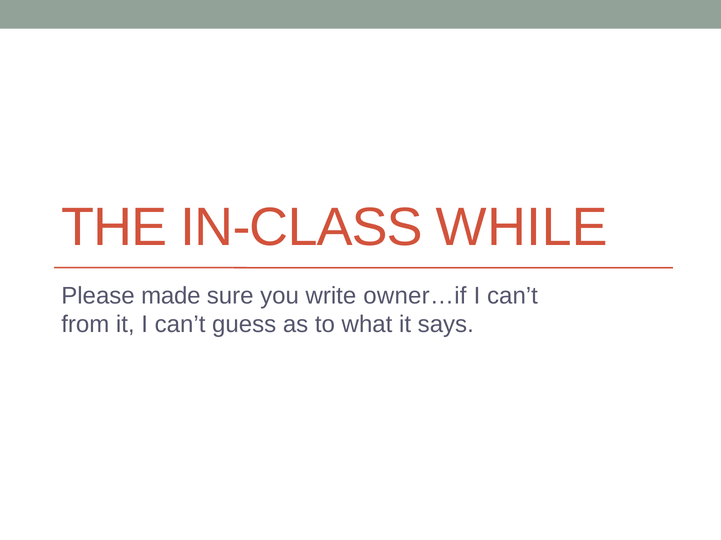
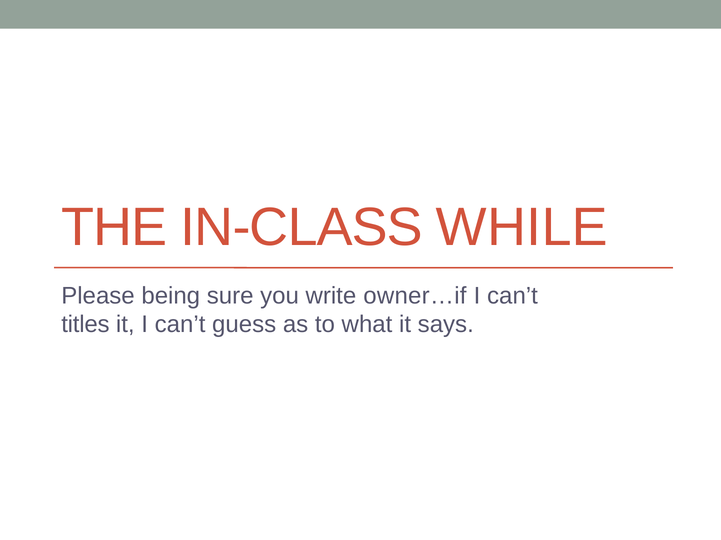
made: made -> being
from: from -> titles
